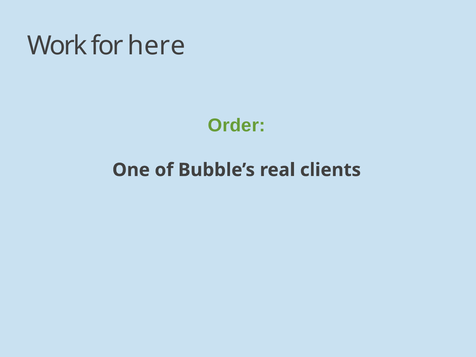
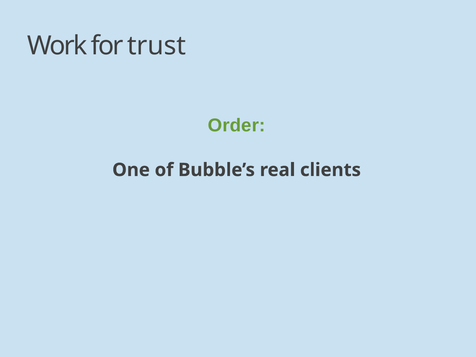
here: here -> trust
